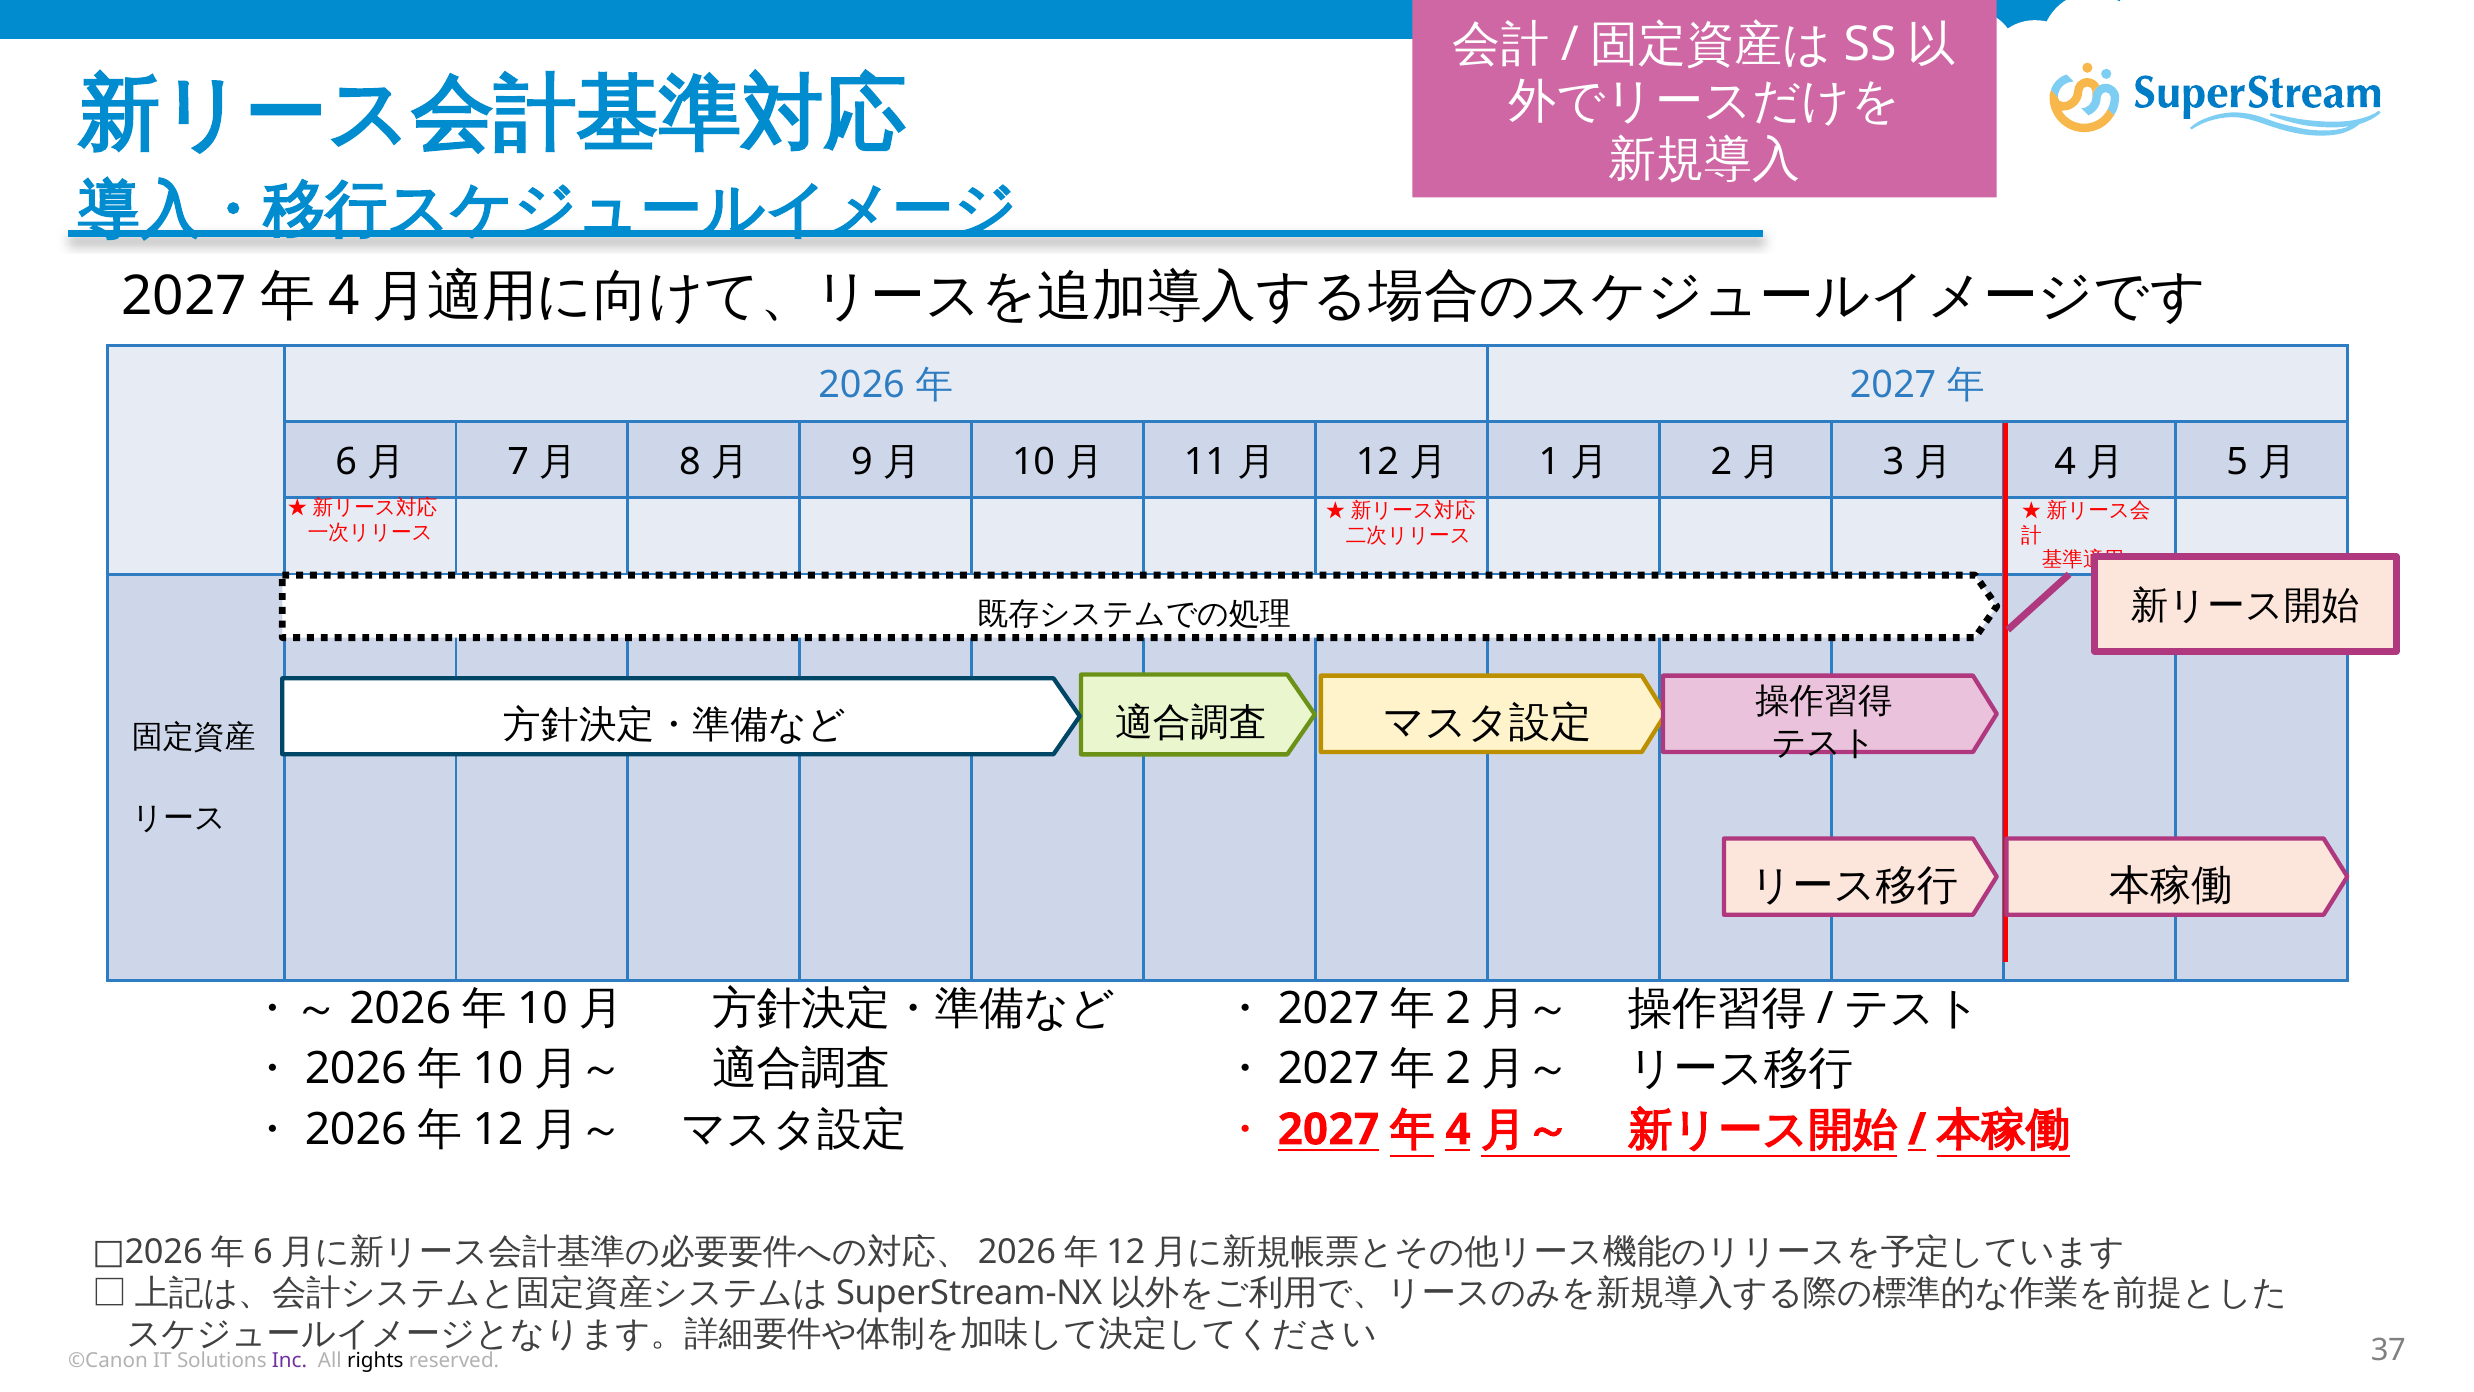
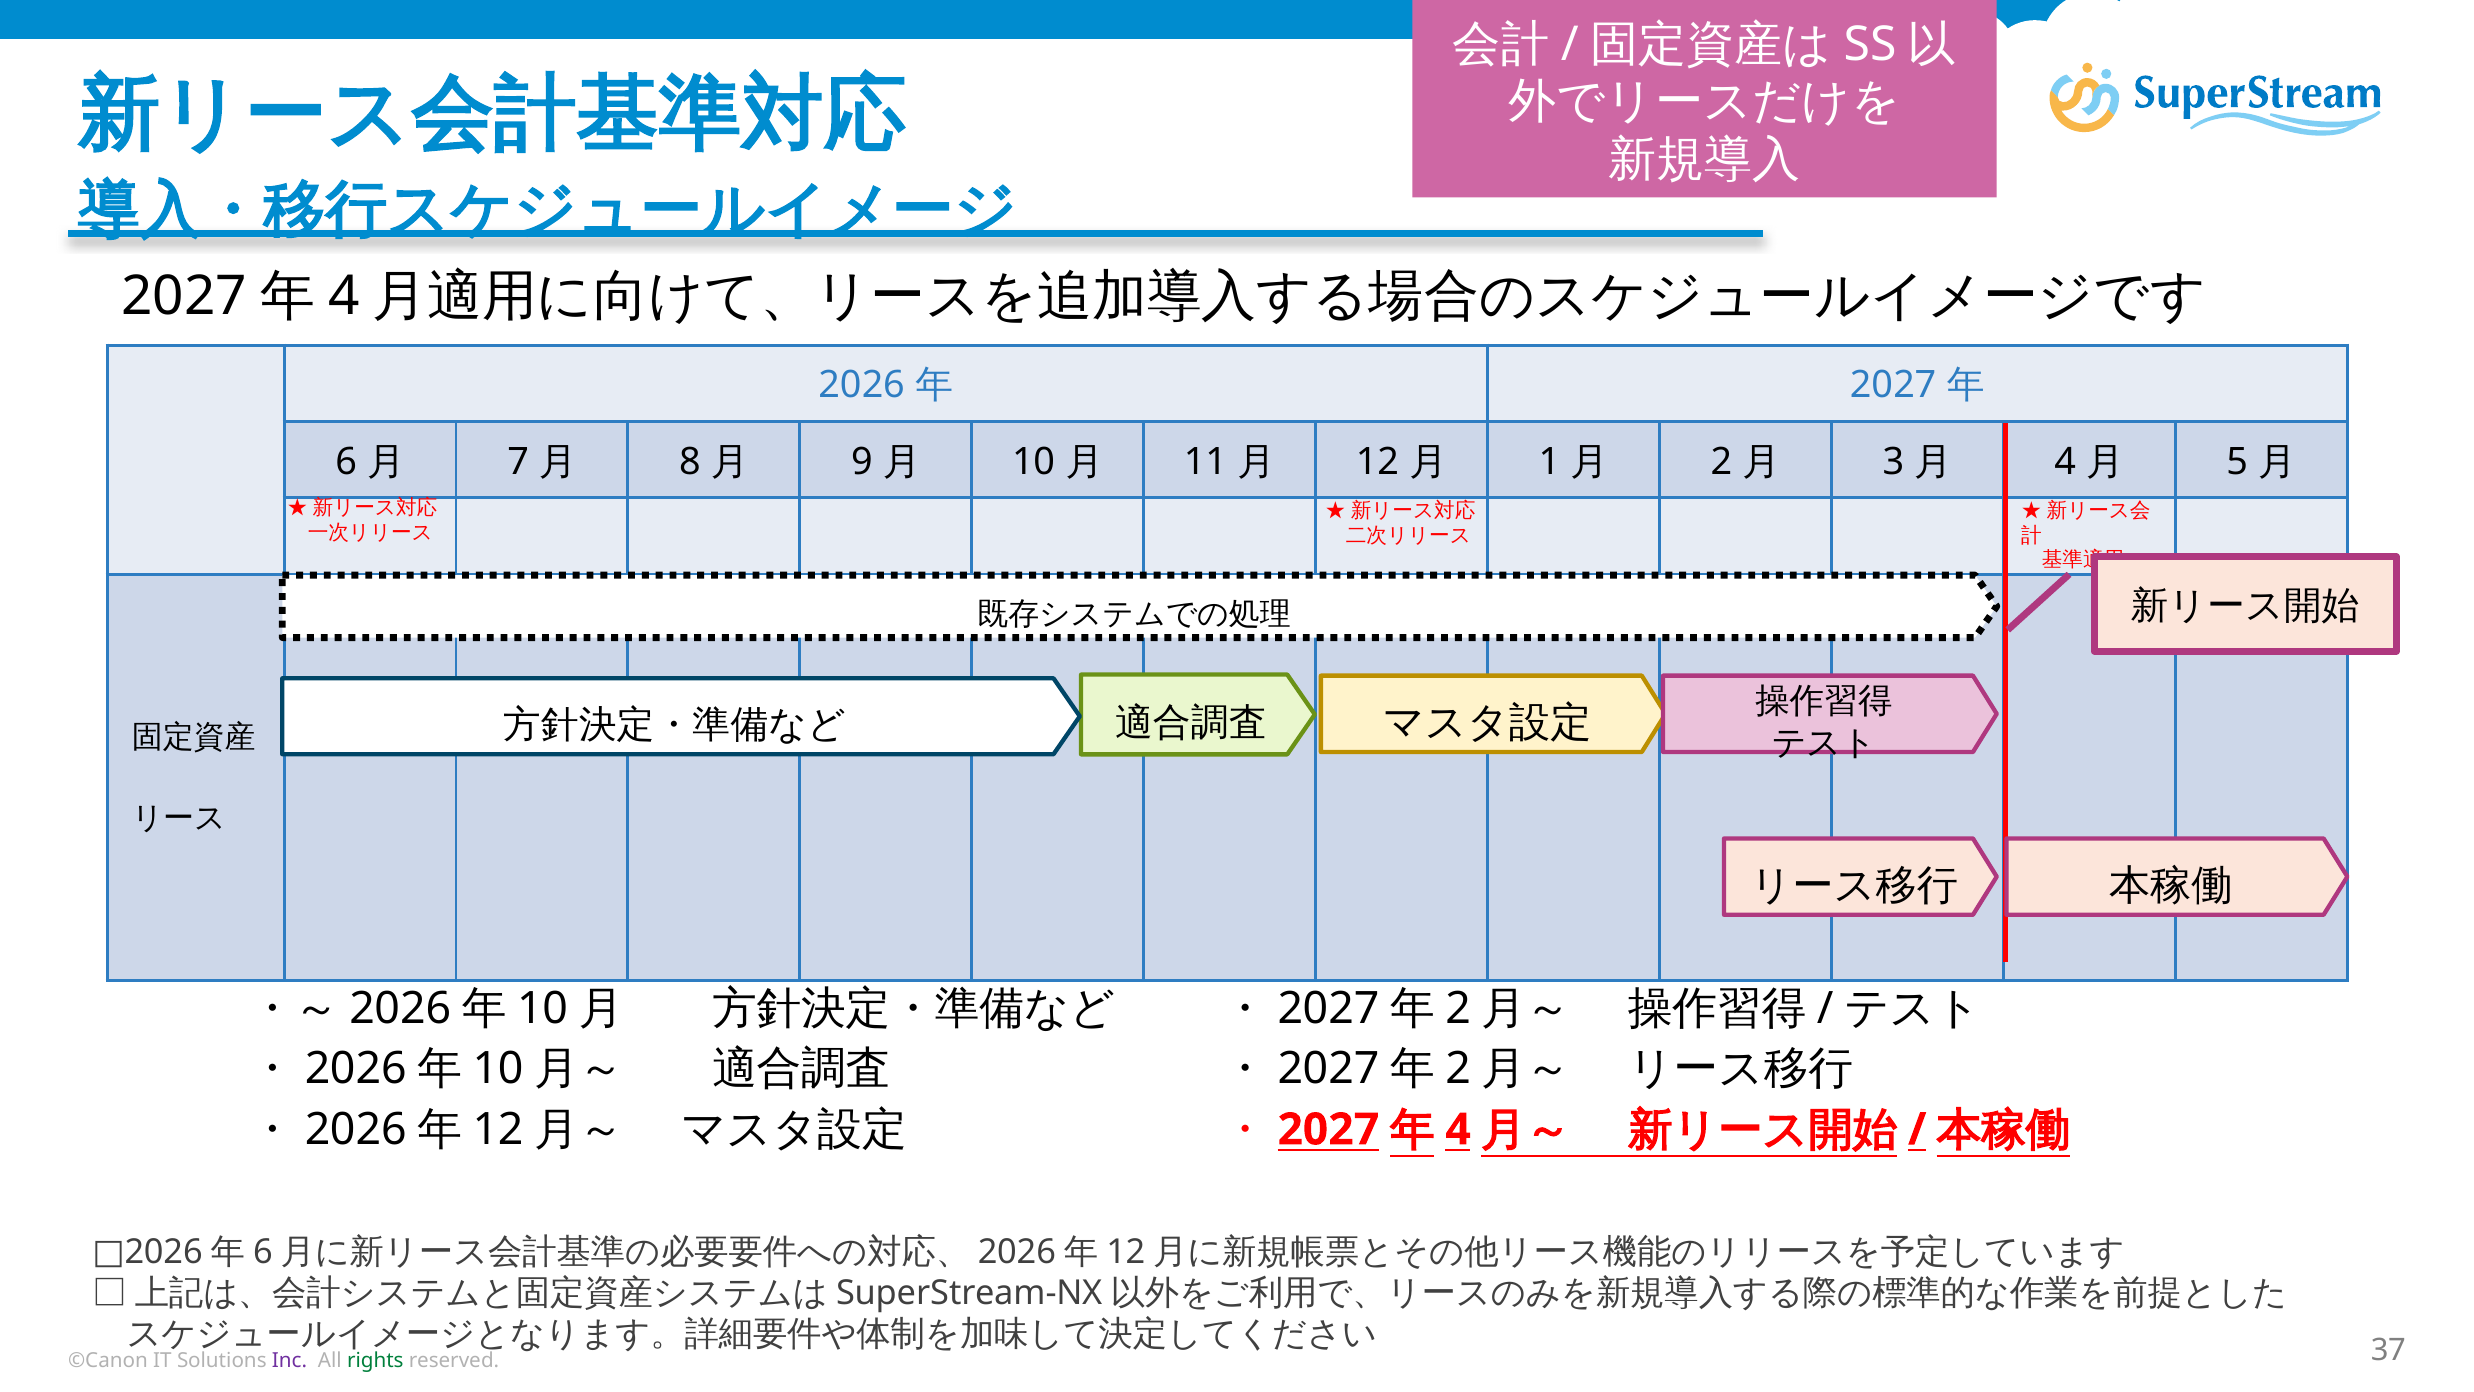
rights colour: black -> green
